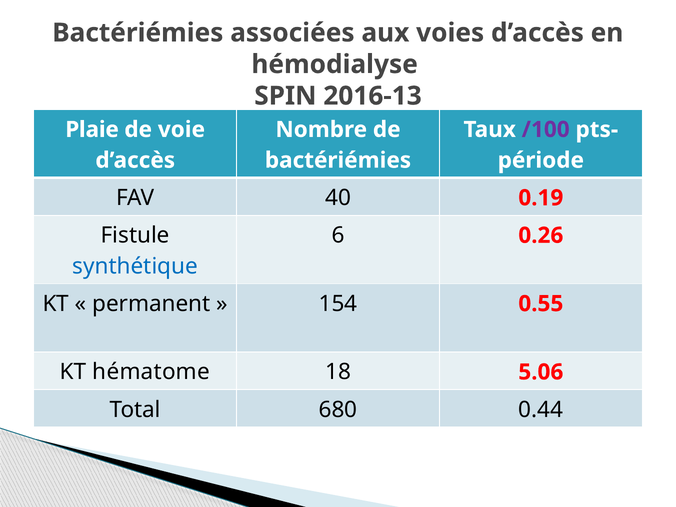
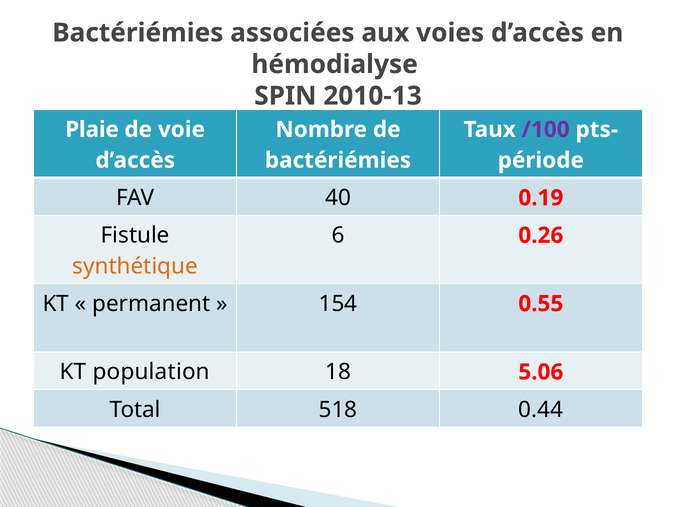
2016-13: 2016-13 -> 2010-13
synthétique colour: blue -> orange
hématome: hématome -> population
680: 680 -> 518
